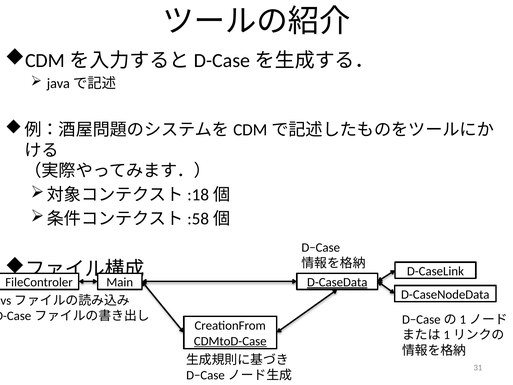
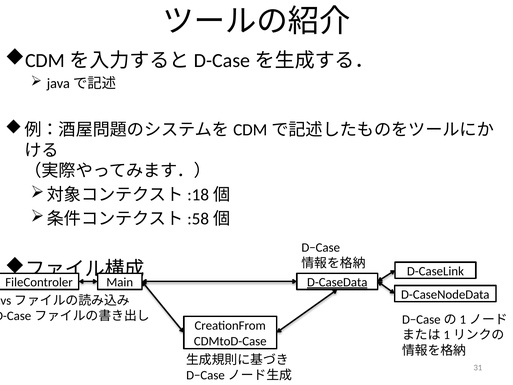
CDMtoD-Case underline: present -> none
